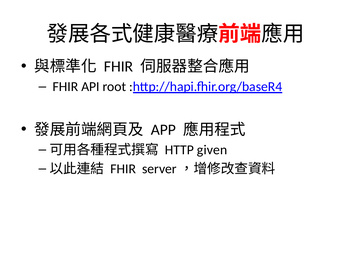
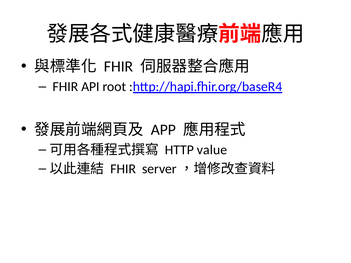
given: given -> value
